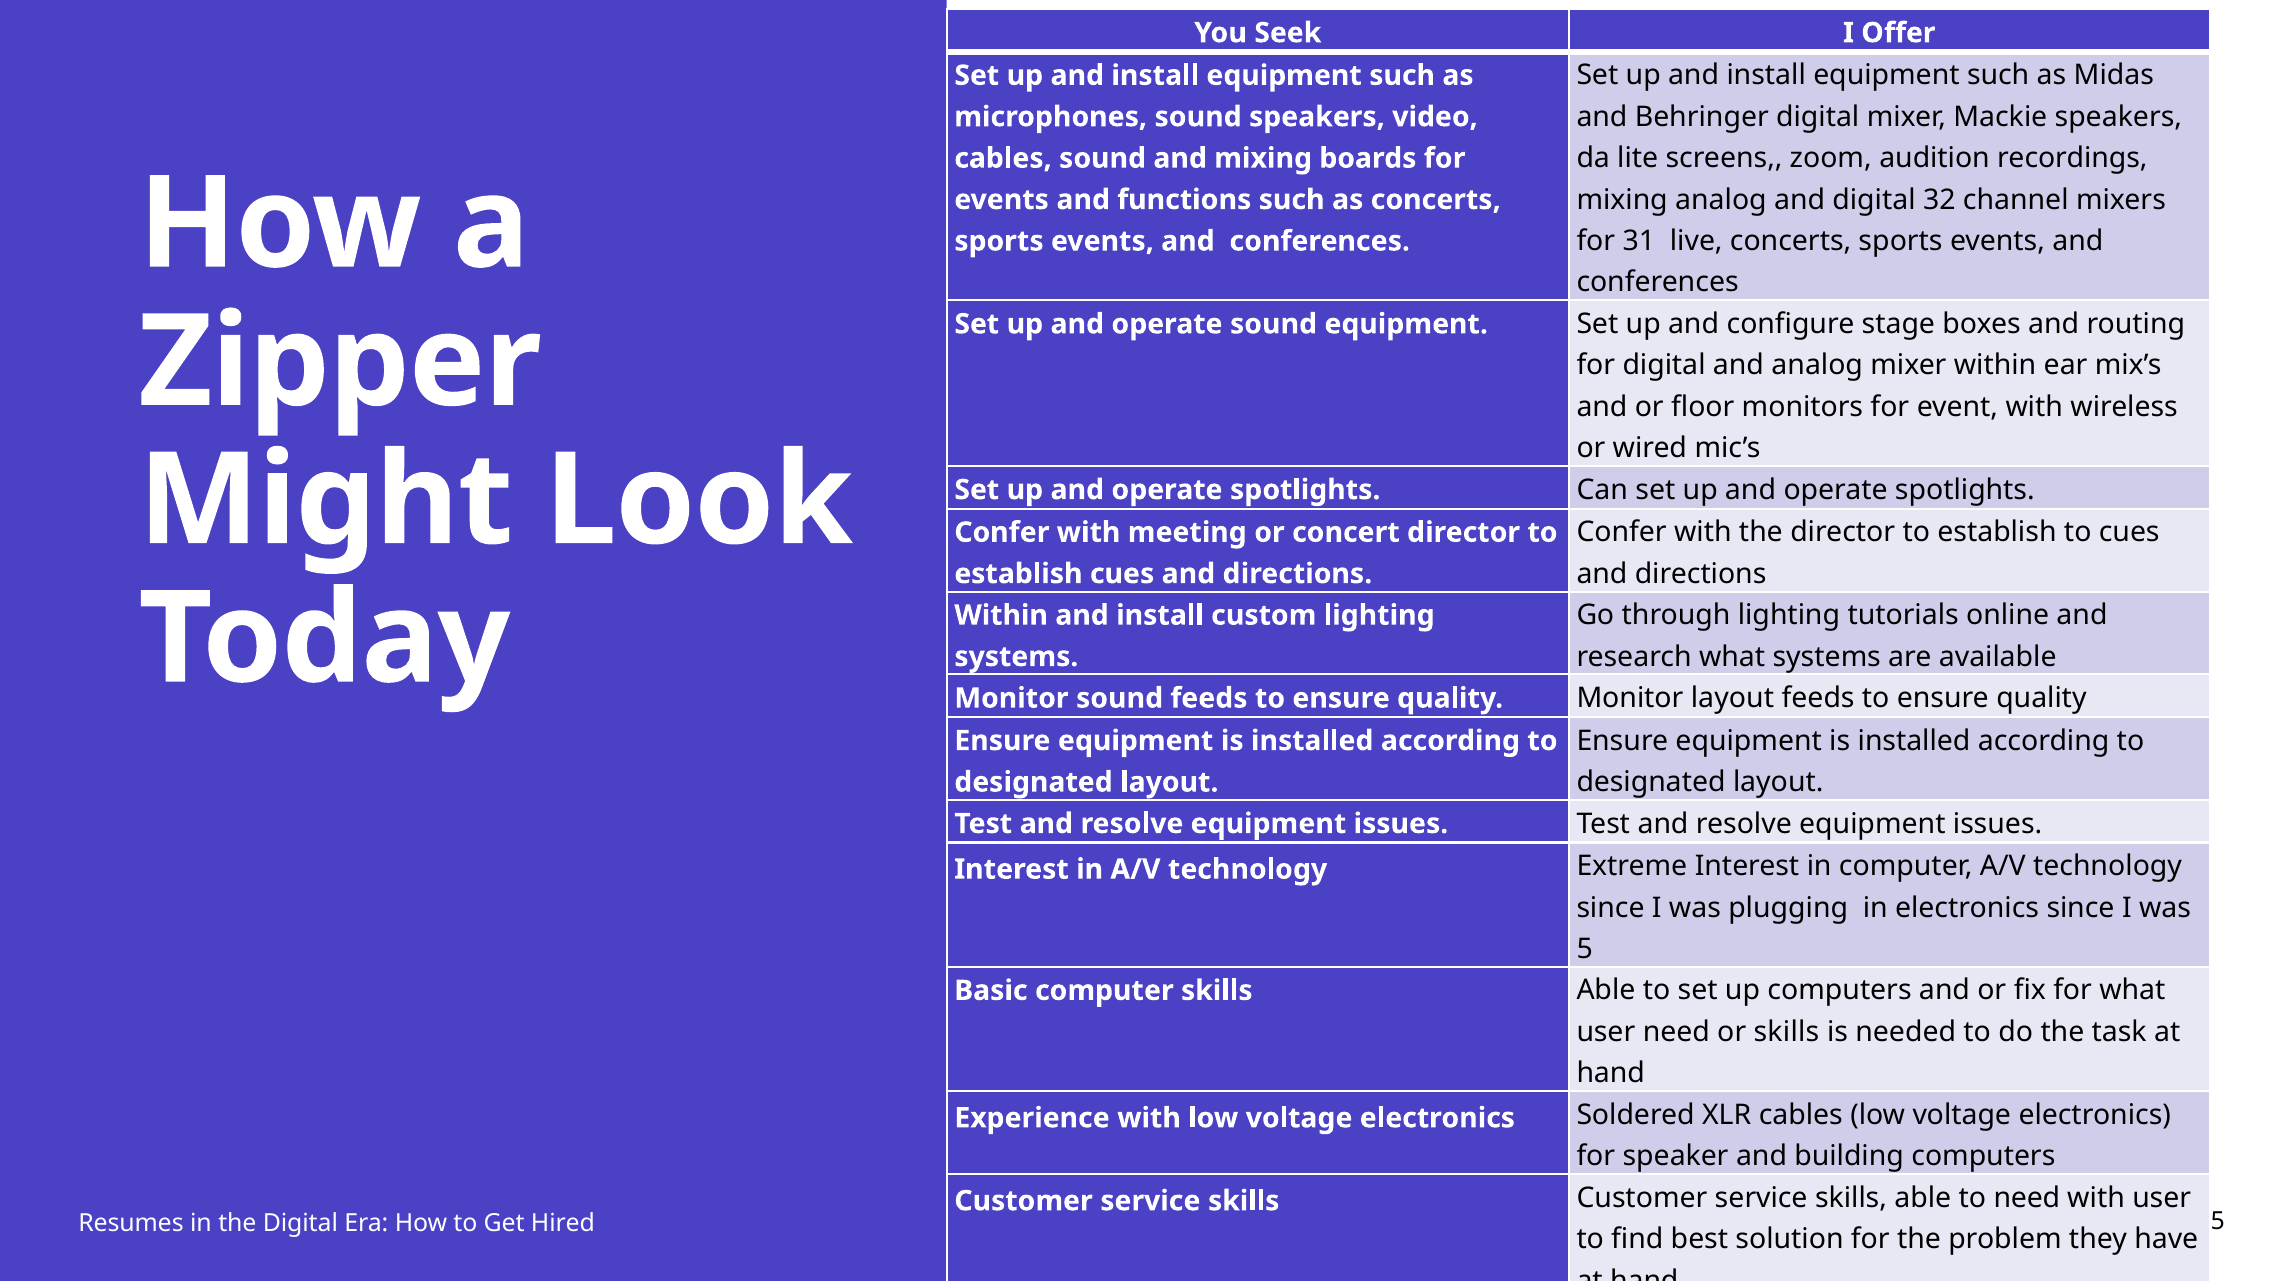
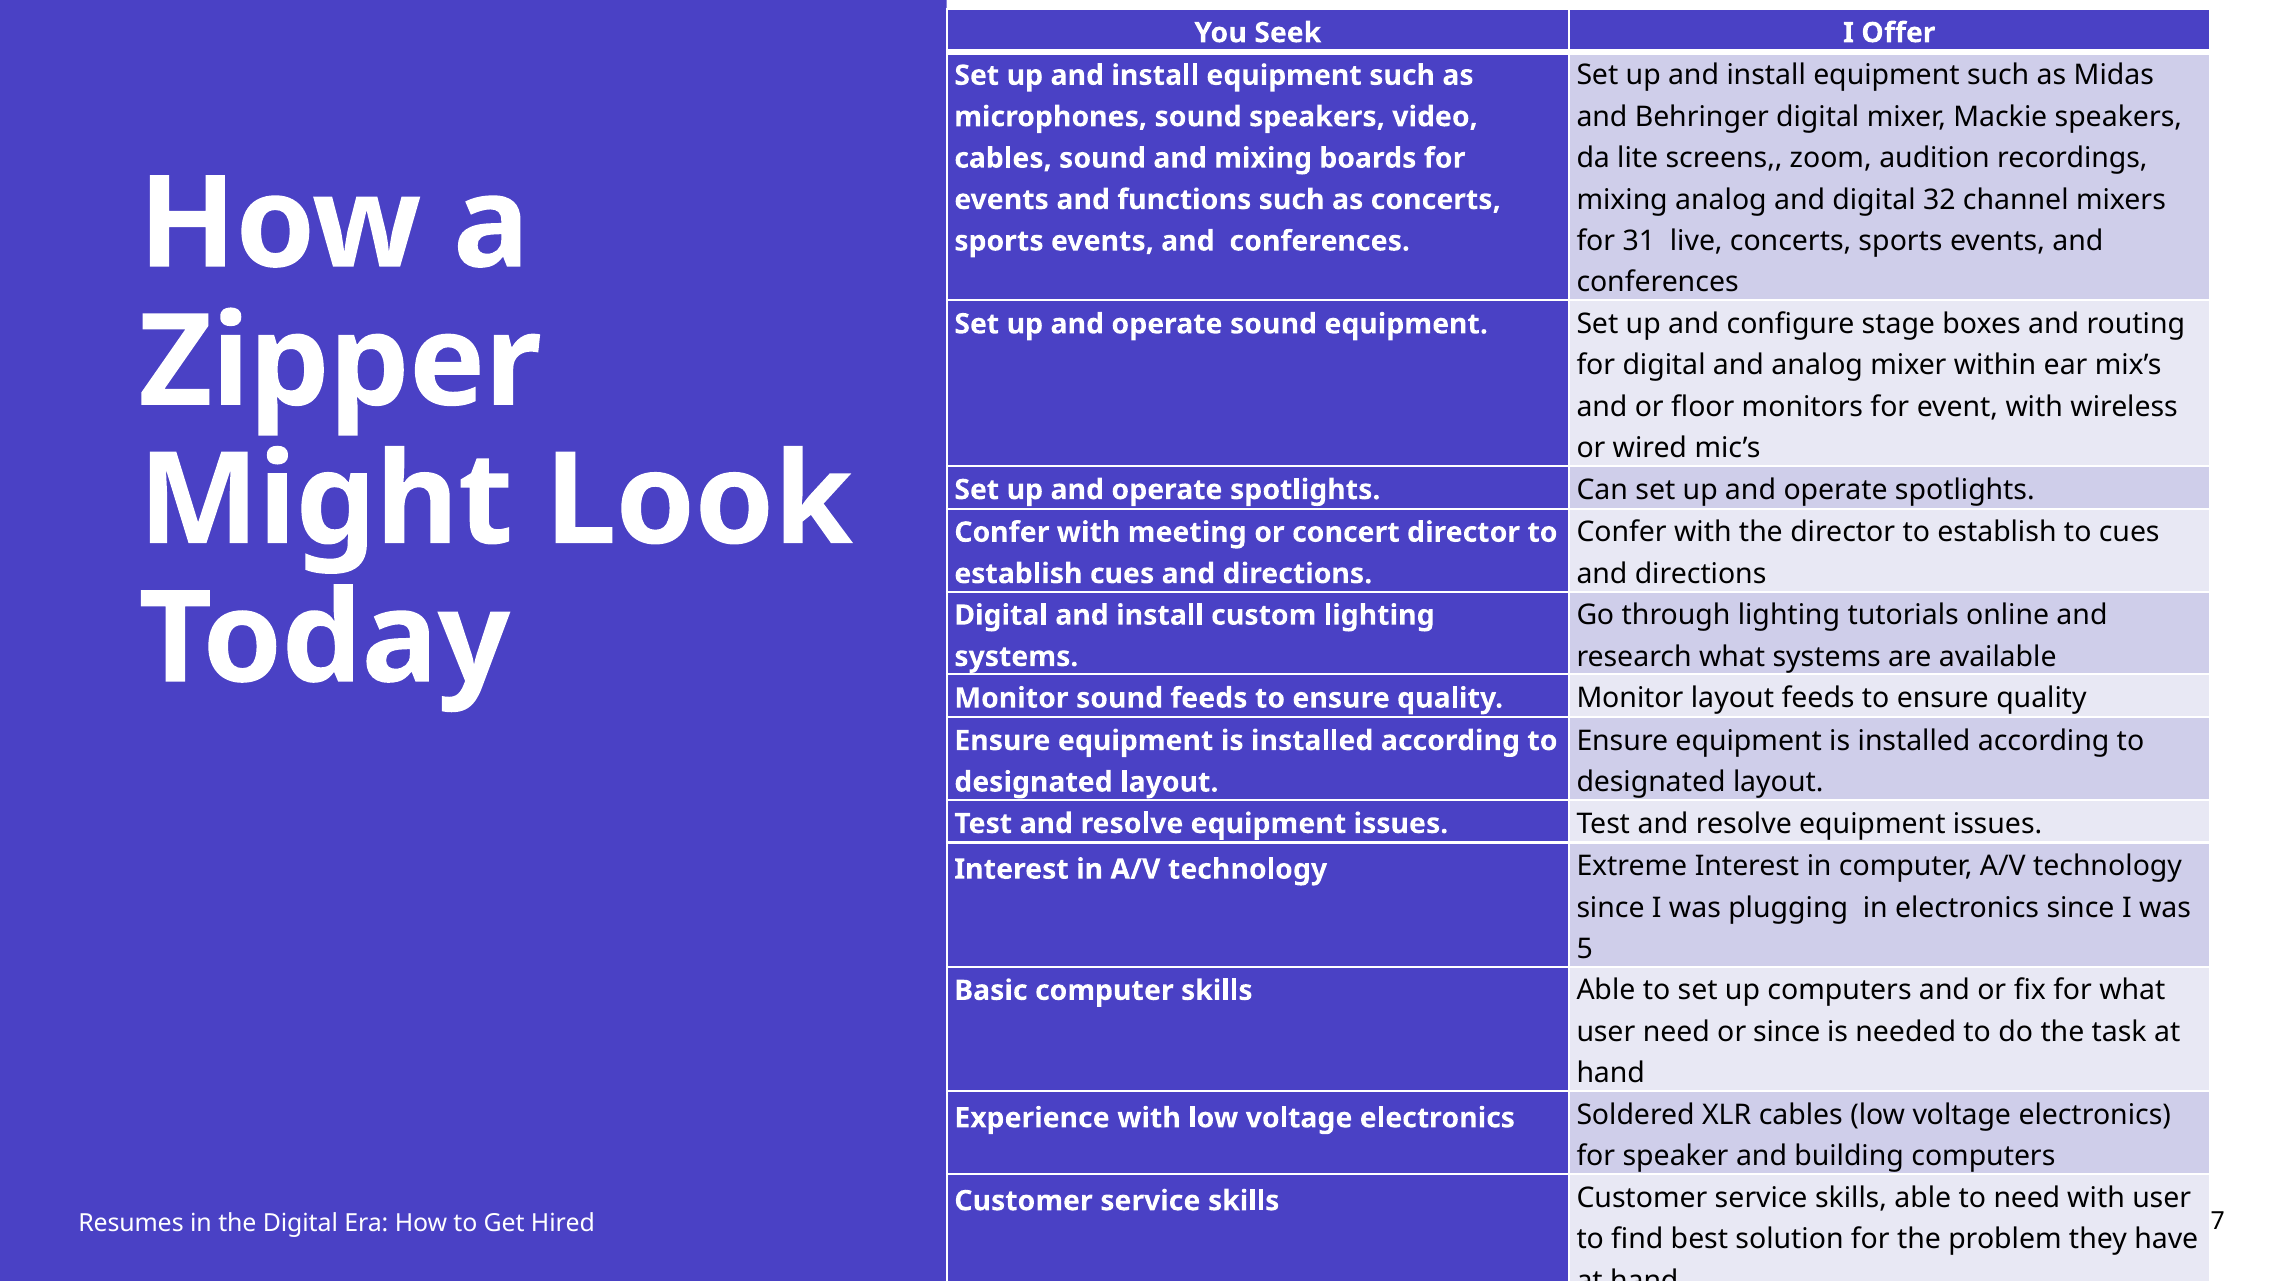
Within at (1001, 615): Within -> Digital
or skills: skills -> since
5 at (2218, 1221): 5 -> 7
